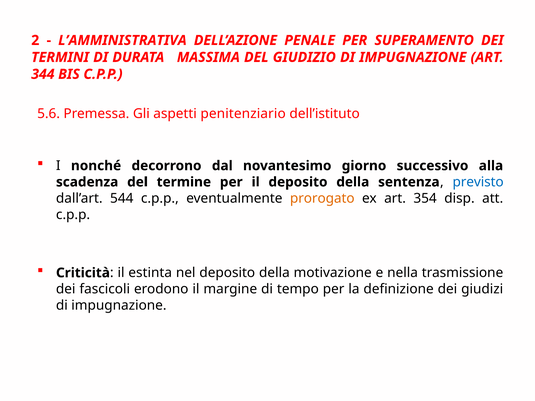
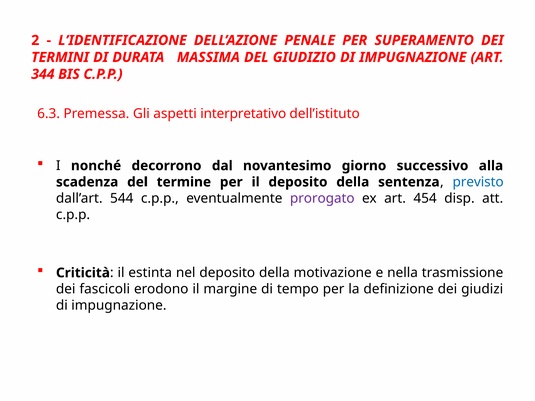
L’AMMINISTRATIVA: L’AMMINISTRATIVA -> L’IDENTIFICAZIONE
5.6: 5.6 -> 6.3
penitenziario: penitenziario -> interpretativo
prorogato colour: orange -> purple
354: 354 -> 454
